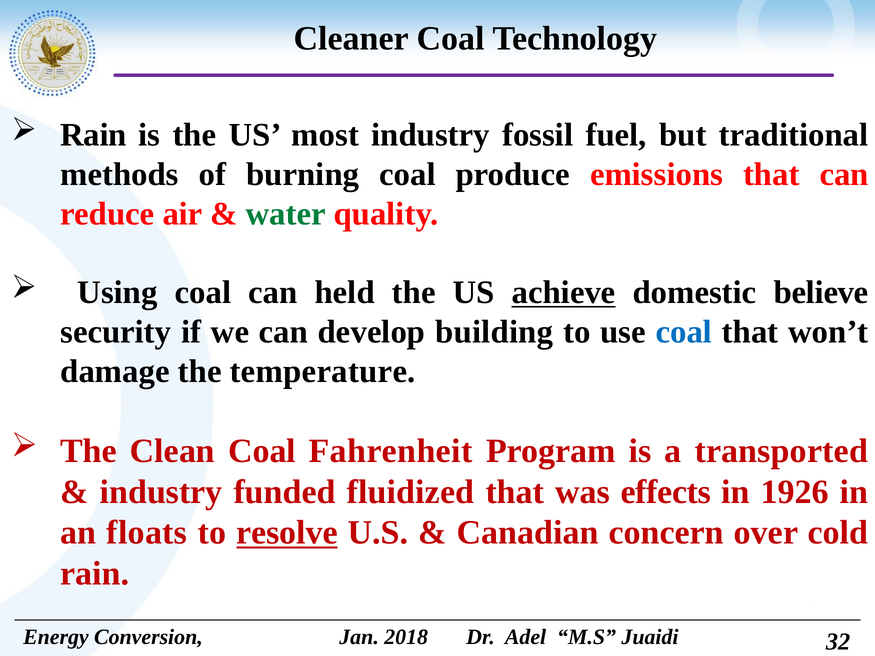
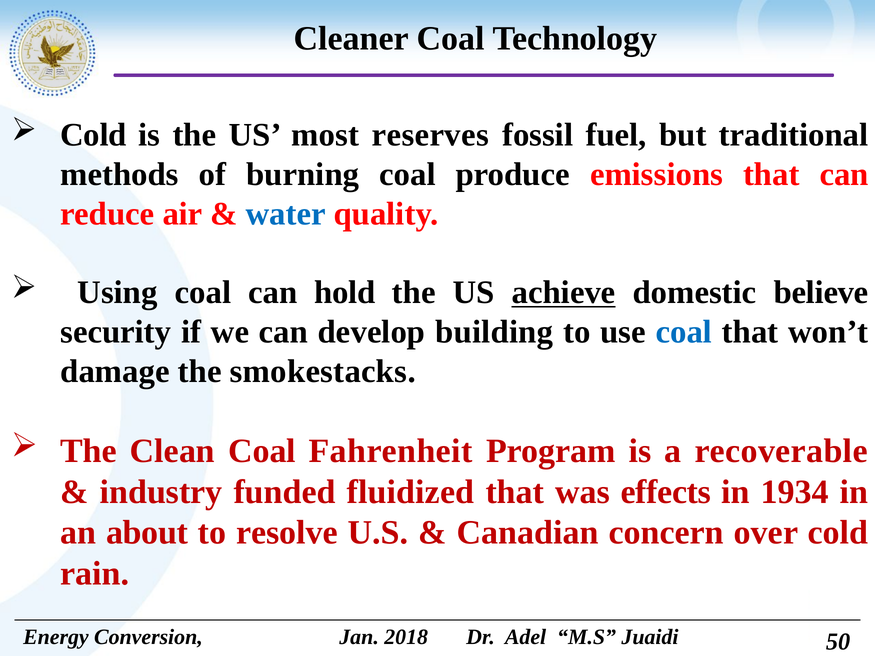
Rain at (93, 135): Rain -> Cold
most industry: industry -> reserves
water colour: green -> blue
held: held -> hold
temperature: temperature -> smokestacks
transported: transported -> recoverable
1926: 1926 -> 1934
floats: floats -> about
resolve underline: present -> none
32: 32 -> 50
